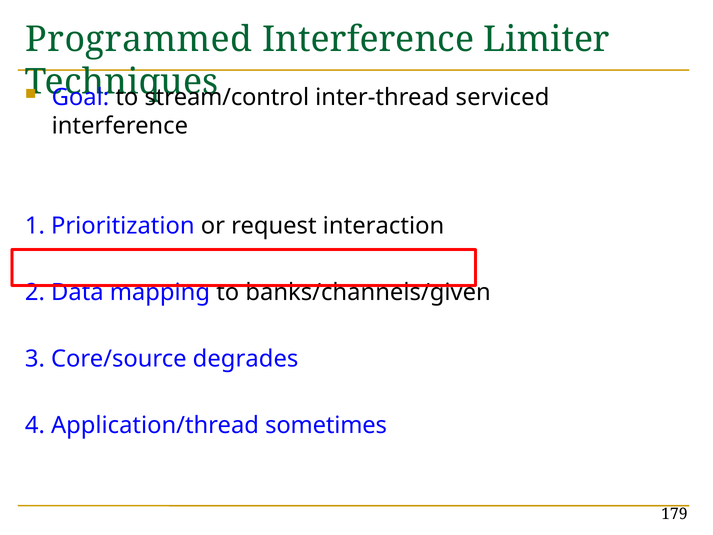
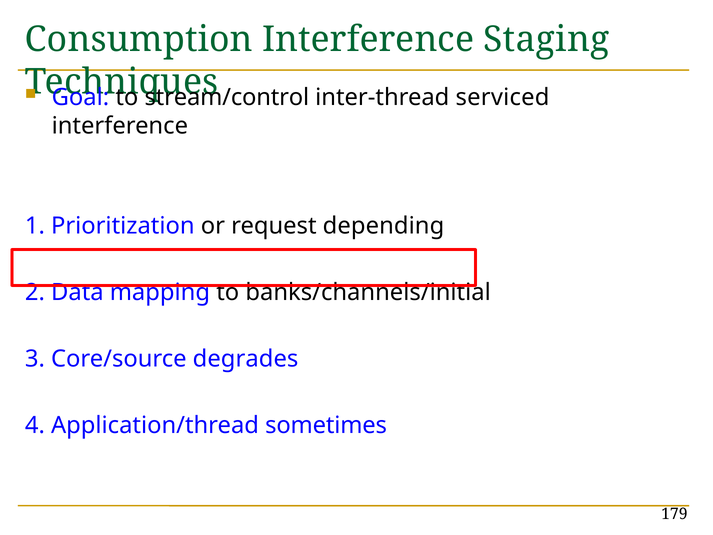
Programmed: Programmed -> Consumption
Limiter: Limiter -> Staging
interaction: interaction -> depending
banks/channels/given: banks/channels/given -> banks/channels/initial
